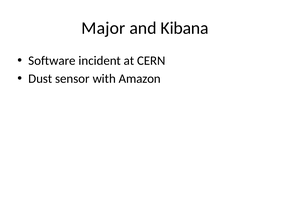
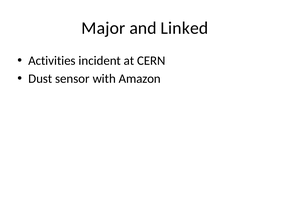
Kibana: Kibana -> Linked
Software: Software -> Activities
